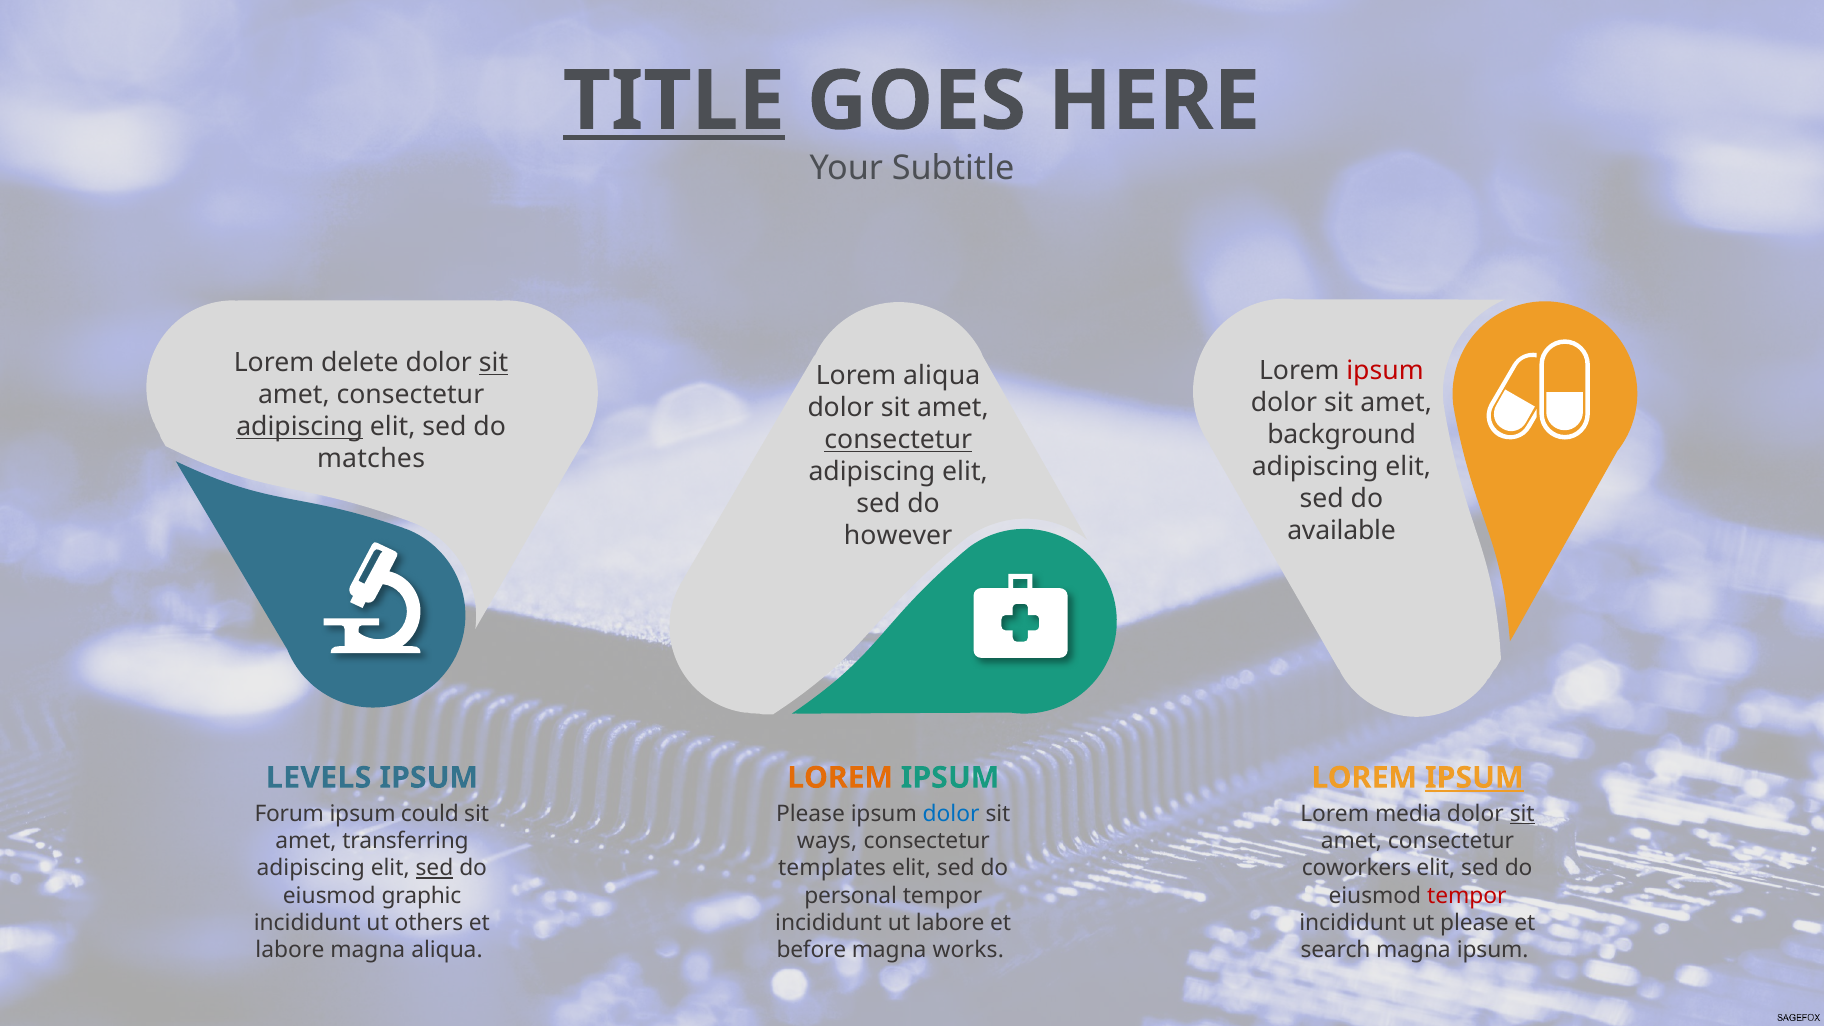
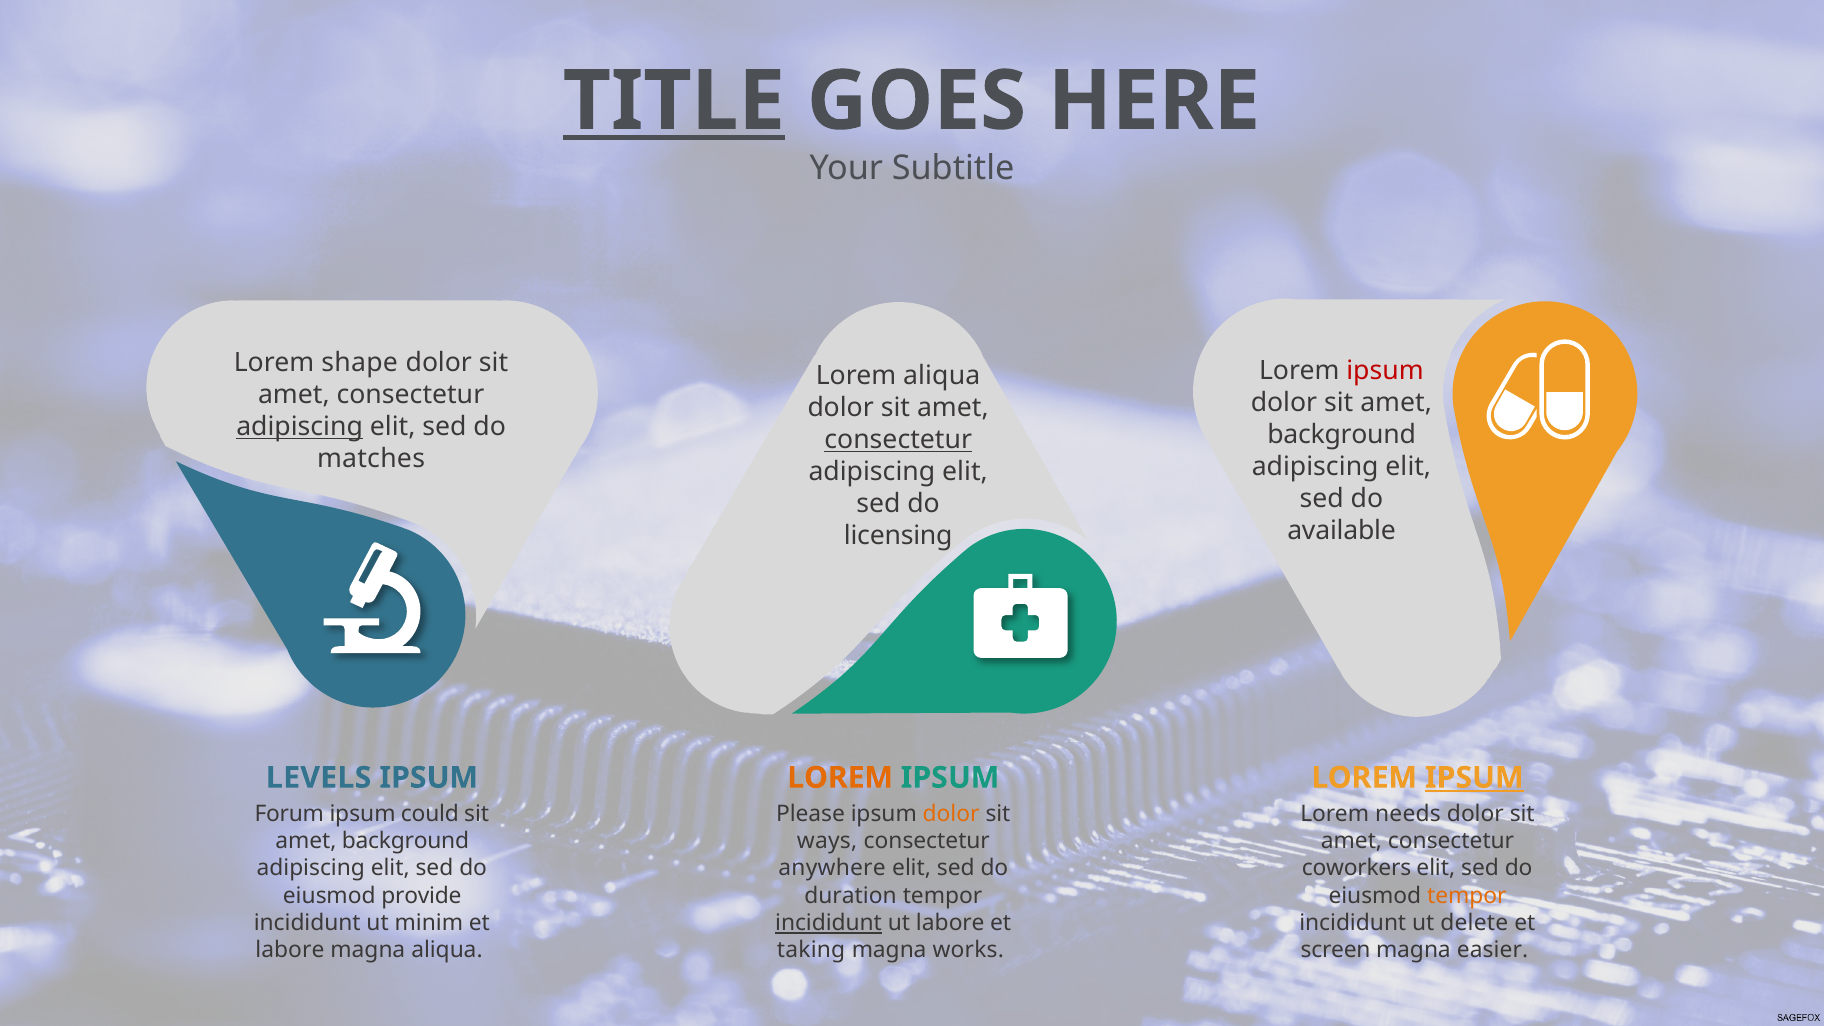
delete: delete -> shape
sit at (494, 363) underline: present -> none
however: however -> licensing
dolor at (951, 814) colour: blue -> orange
media: media -> needs
sit at (1522, 814) underline: present -> none
transferring at (405, 841): transferring -> background
sed at (434, 868) underline: present -> none
templates: templates -> anywhere
graphic: graphic -> provide
personal: personal -> duration
tempor at (1467, 896) colour: red -> orange
others: others -> minim
incididunt at (829, 923) underline: none -> present
ut please: please -> delete
before: before -> taking
search: search -> screen
magna ipsum: ipsum -> easier
